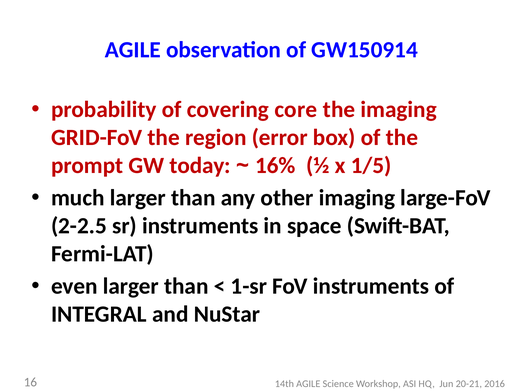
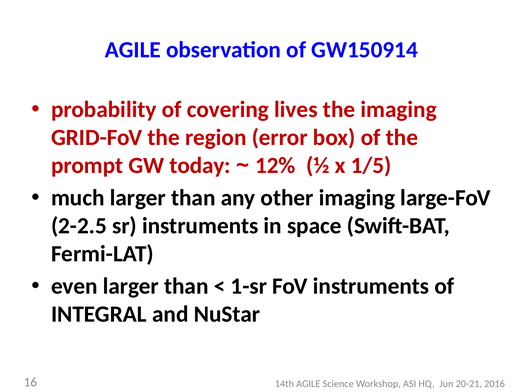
core: core -> lives
16%: 16% -> 12%
